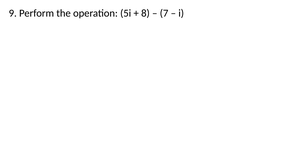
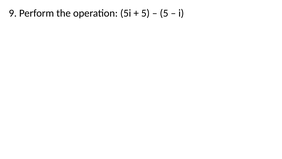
8 at (145, 13): 8 -> 5
7 at (164, 13): 7 -> 5
